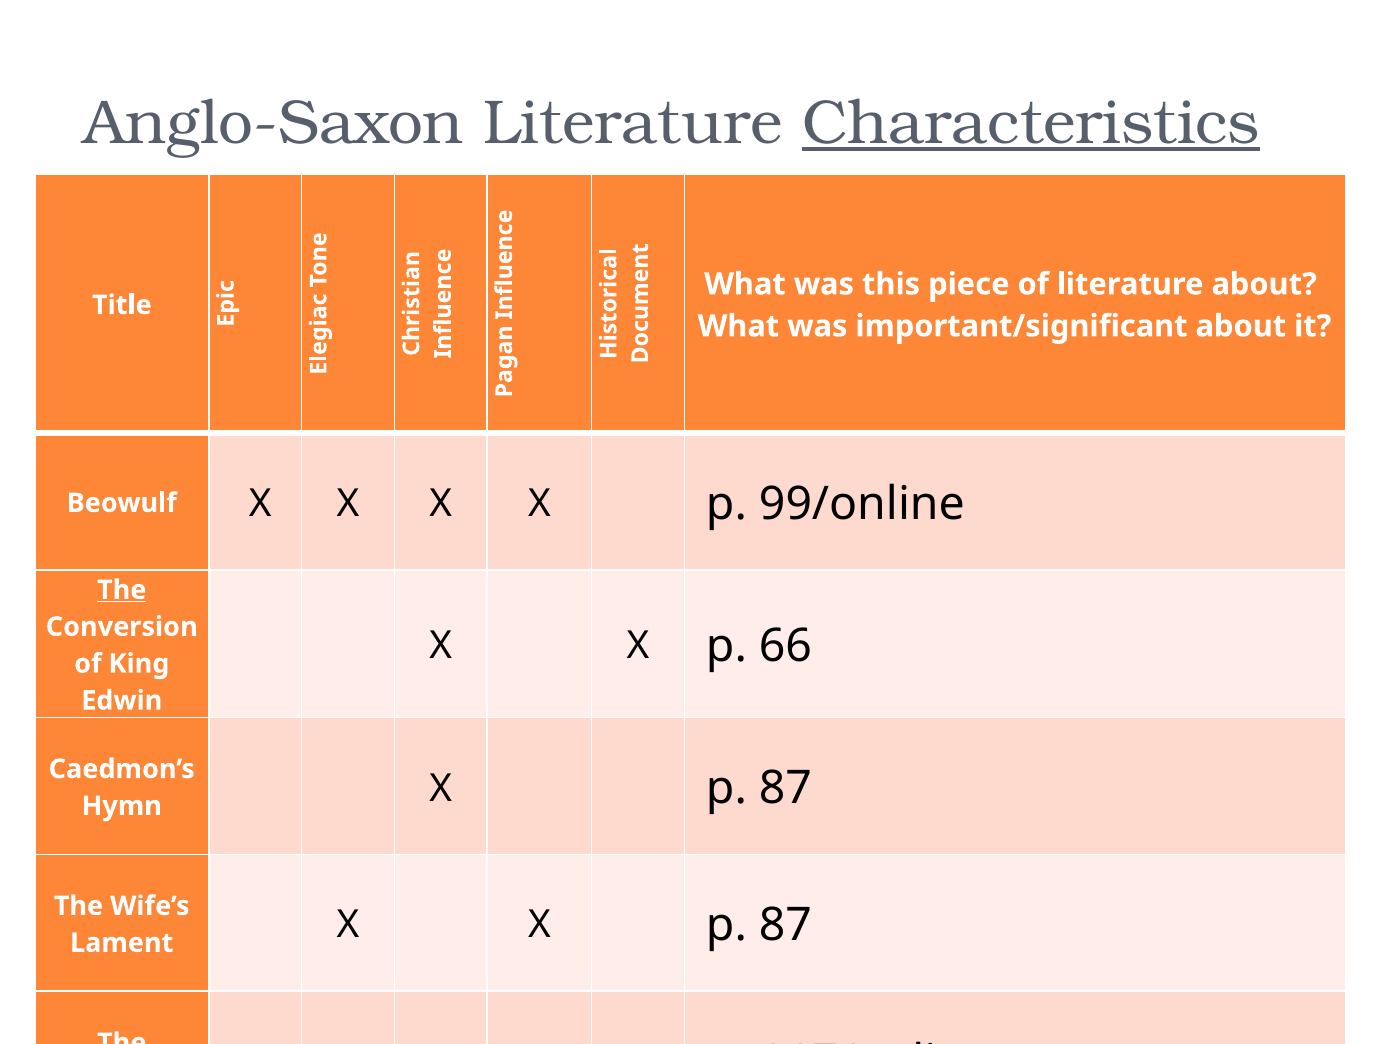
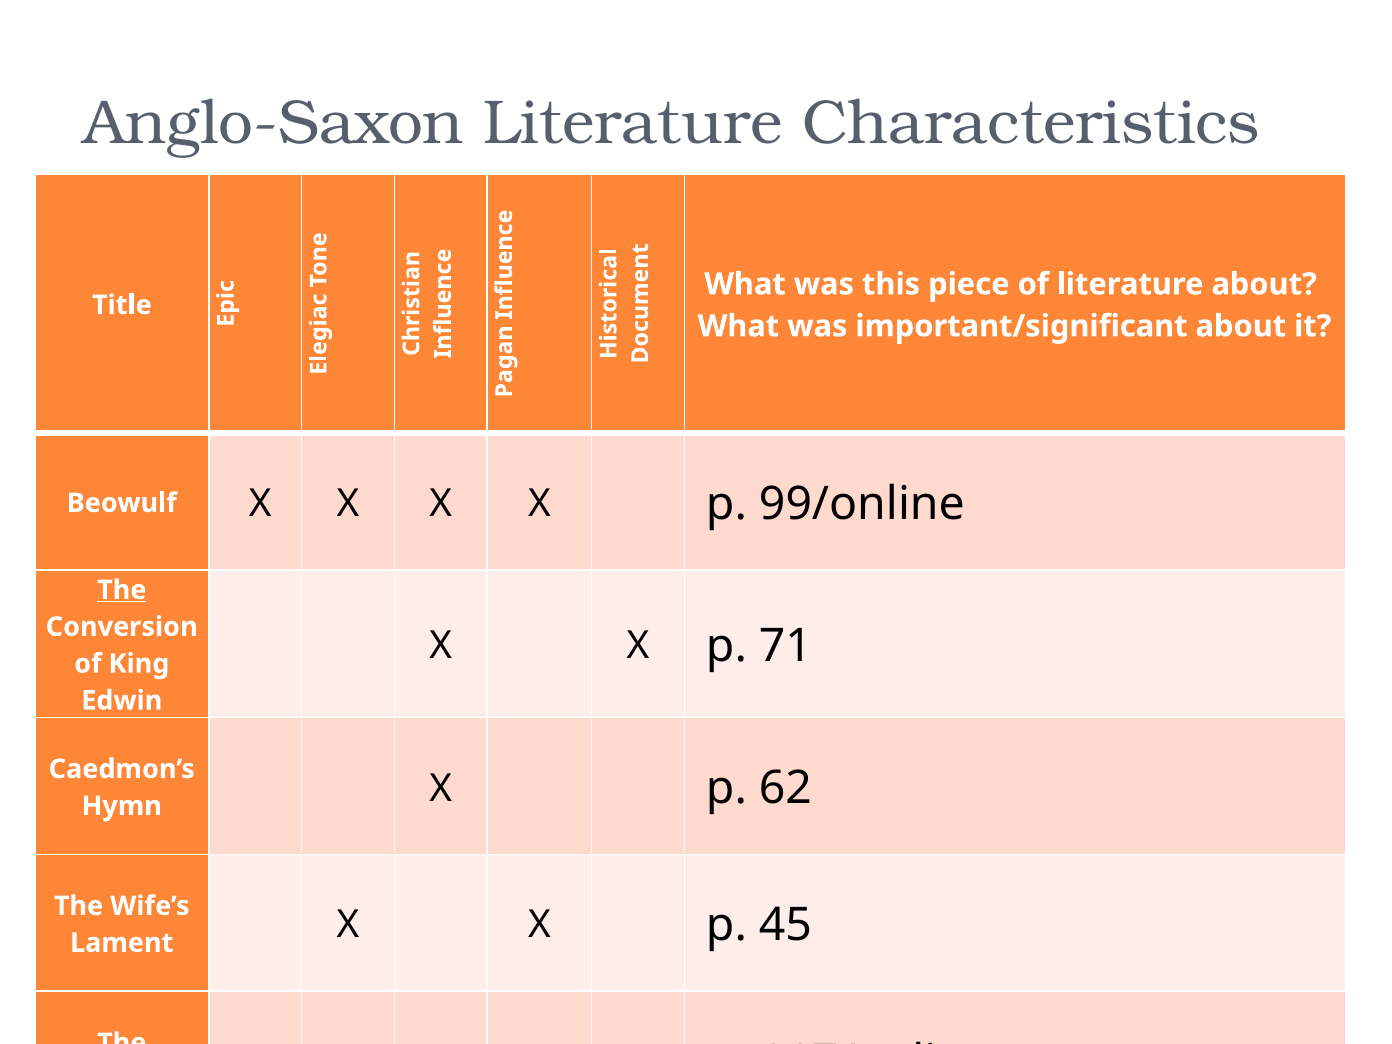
Characteristics underline: present -> none
66: 66 -> 71
Hymn X p 87: 87 -> 62
X X p 87: 87 -> 45
